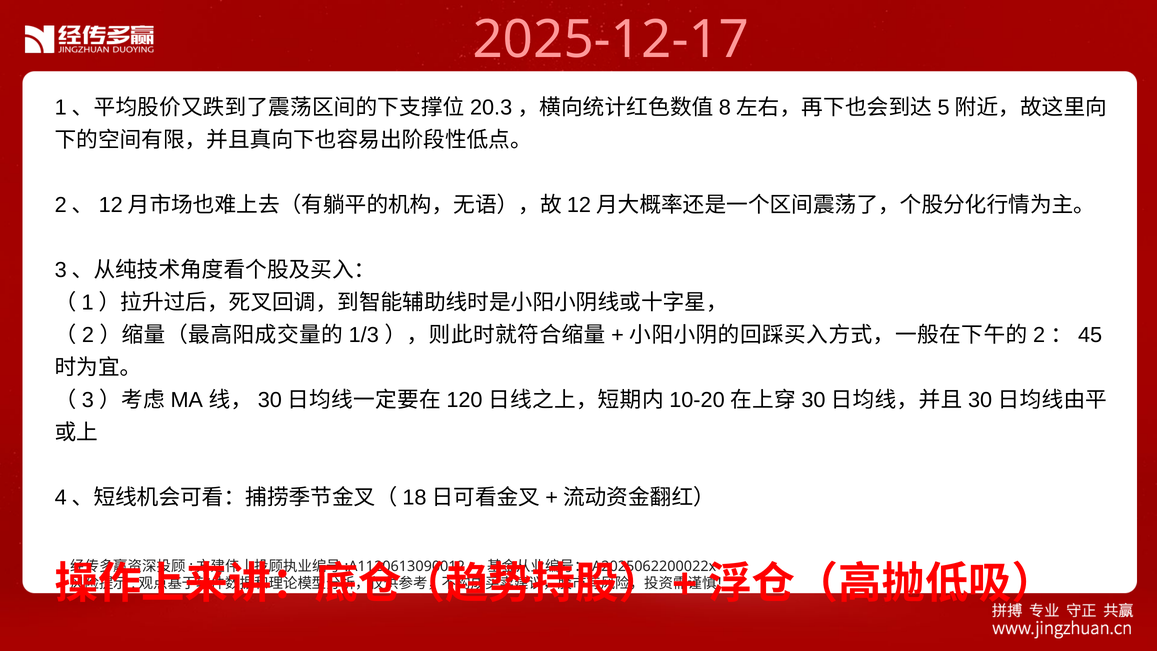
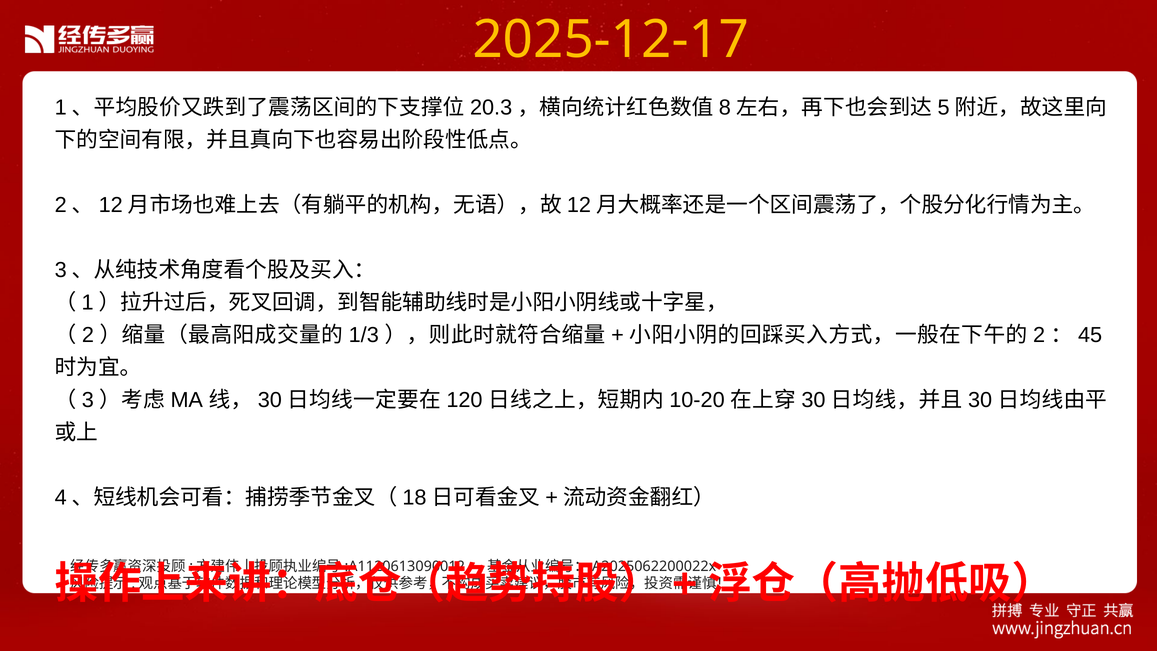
2025-12-17 colour: pink -> yellow
